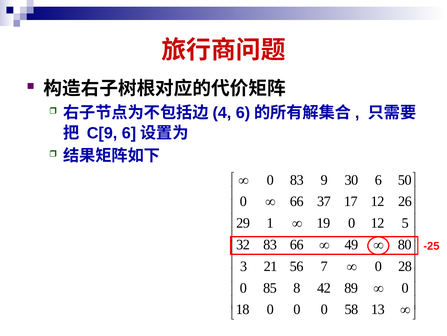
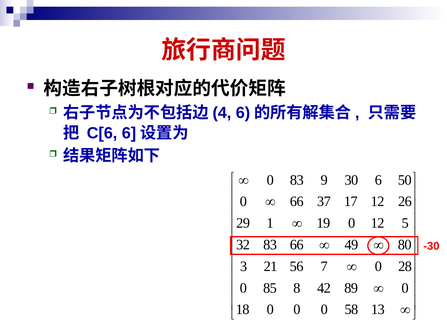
C[9: C[9 -> C[6
-25: -25 -> -30
